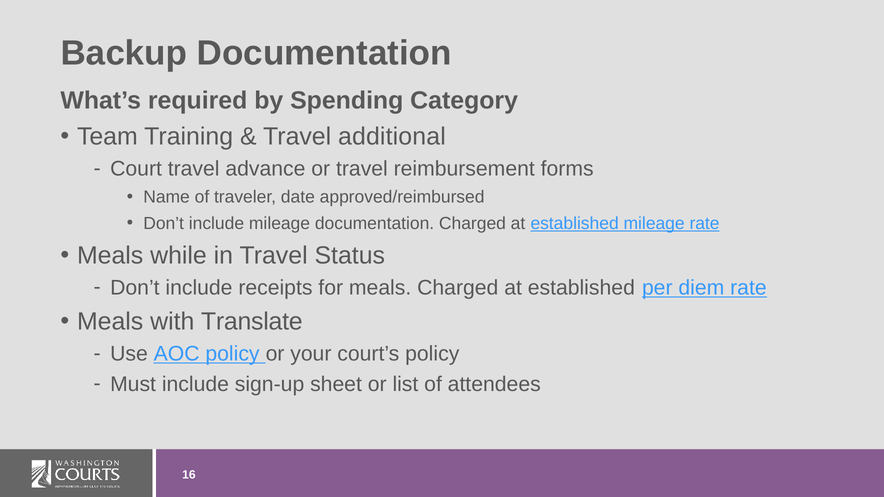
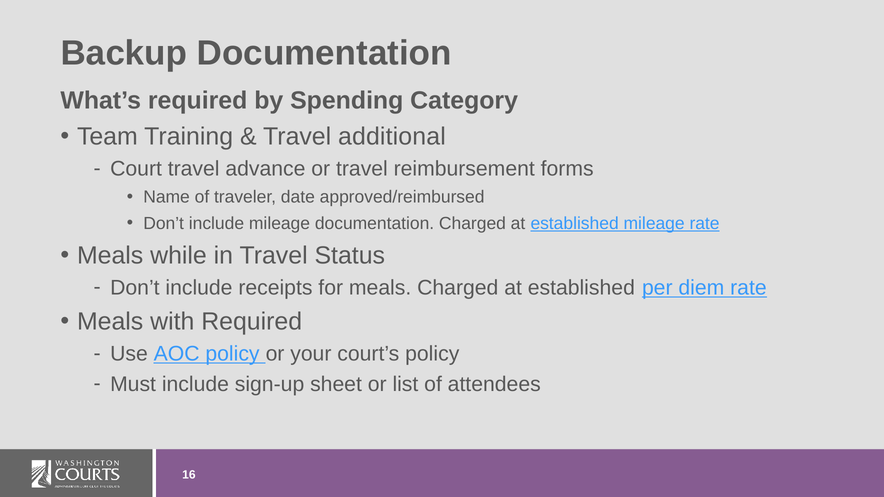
with Translate: Translate -> Required
